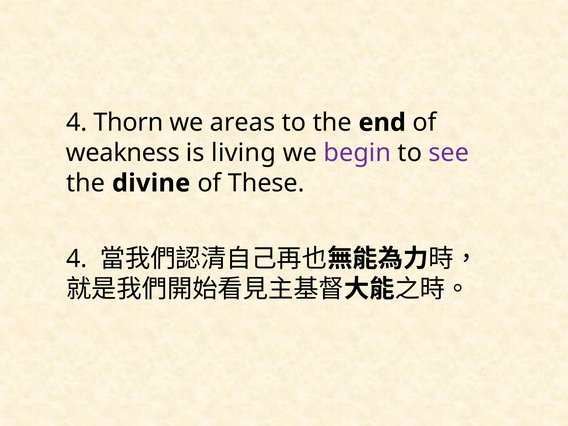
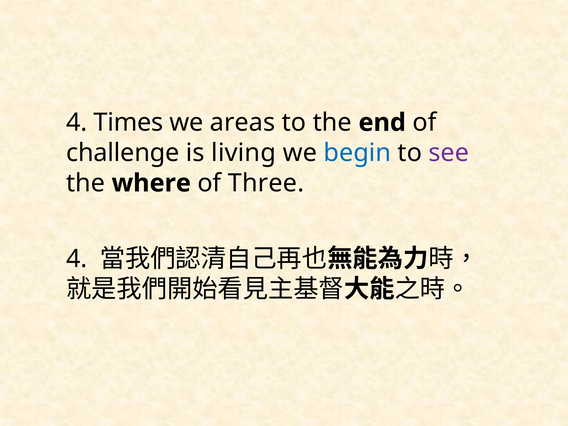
Thorn: Thorn -> Times
weakness: weakness -> challenge
begin colour: purple -> blue
divine: divine -> where
These: These -> Three
